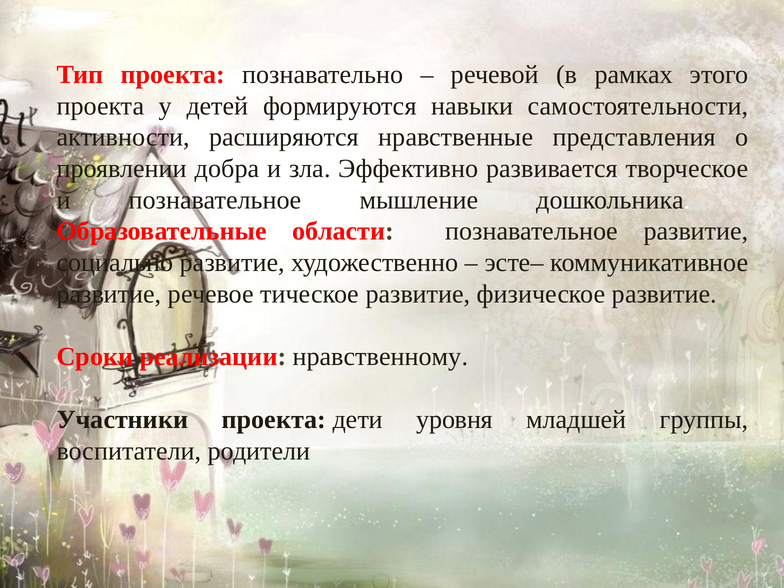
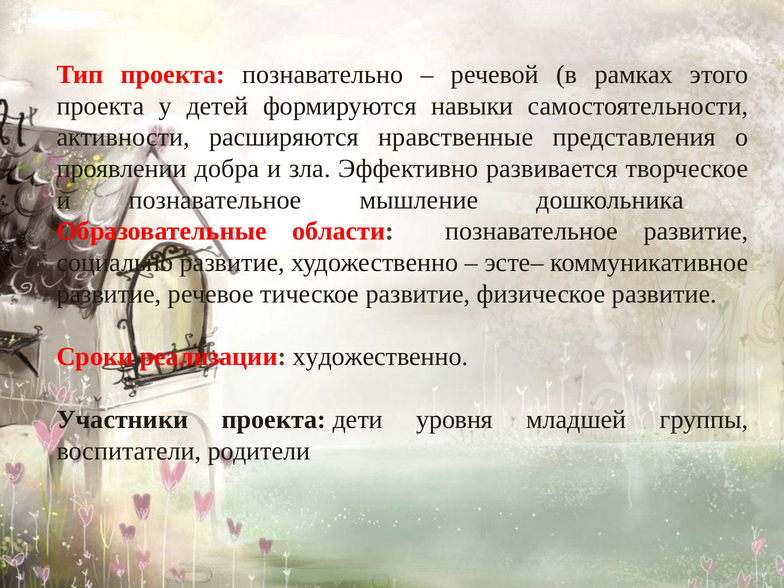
реализации нравственному: нравственному -> художественно
